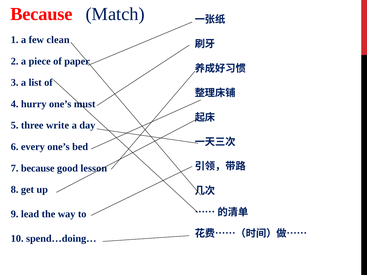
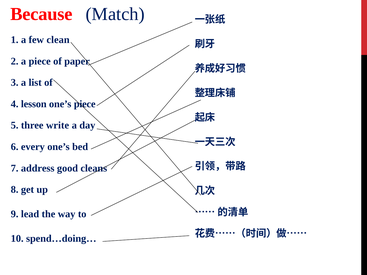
hurry: hurry -> lesson
one’s must: must -> piece
7 because: because -> address
lesson: lesson -> cleans
